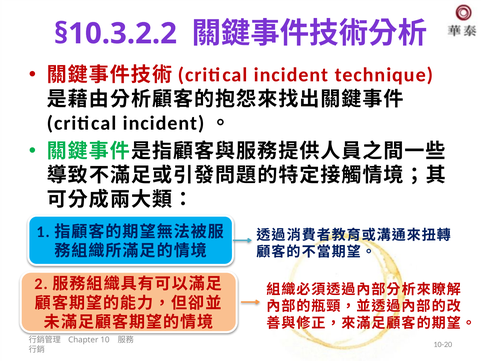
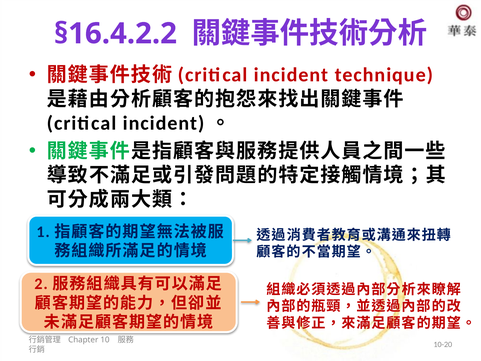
§10.3.2.2: §10.3.2.2 -> §16.4.2.2
